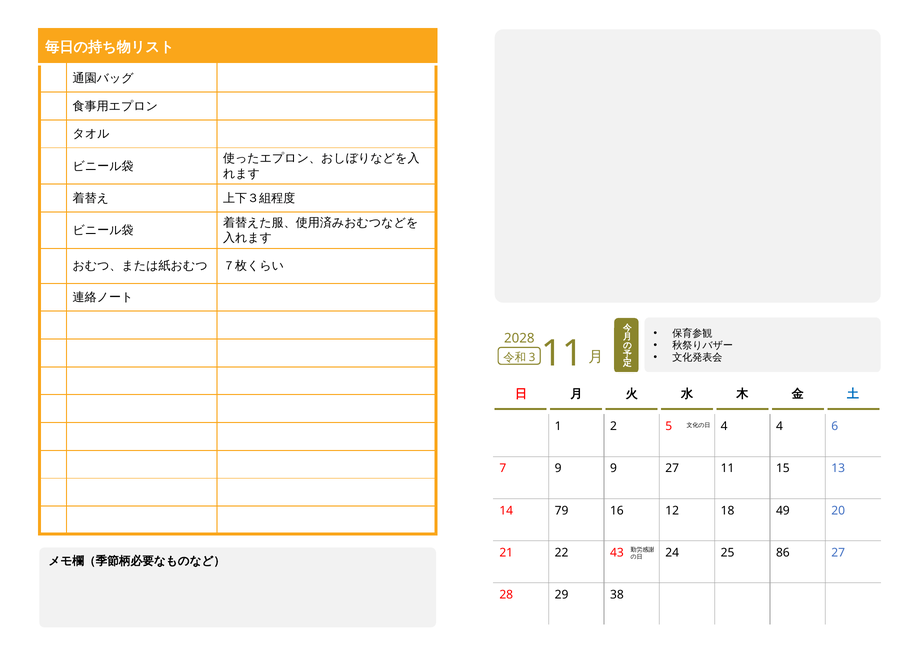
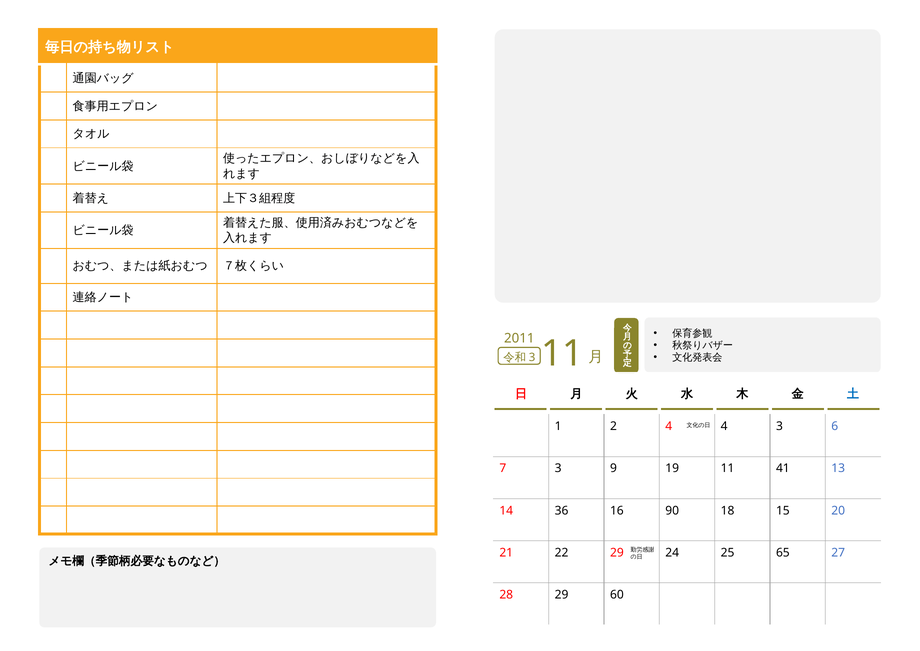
2028: 2028 -> 2011
2 5: 5 -> 4
4 4: 4 -> 3
7 9: 9 -> 3
9 27: 27 -> 19
15: 15 -> 41
79: 79 -> 36
12: 12 -> 90
49: 49 -> 15
22 43: 43 -> 29
86: 86 -> 65
38: 38 -> 60
